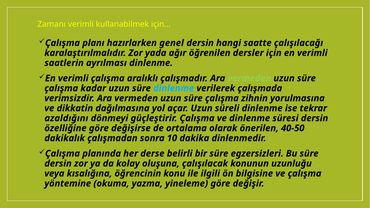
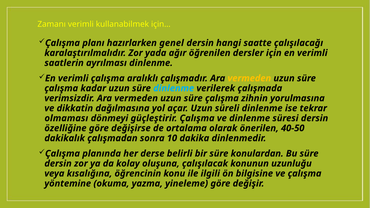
vermeden at (249, 78) colour: light green -> yellow
azaldığını: azaldığını -> olmaması
egzersizleri: egzersizleri -> konulardan
